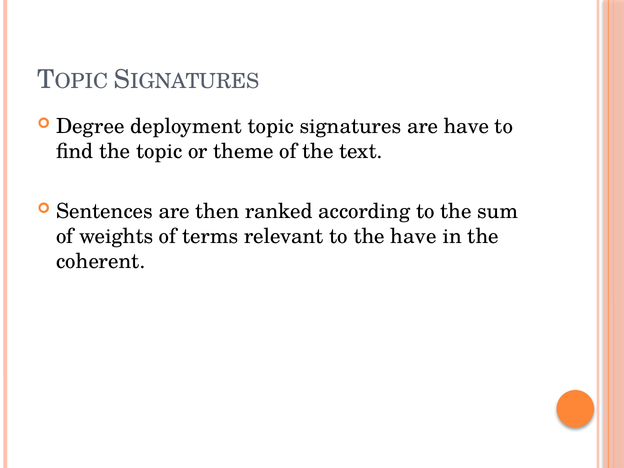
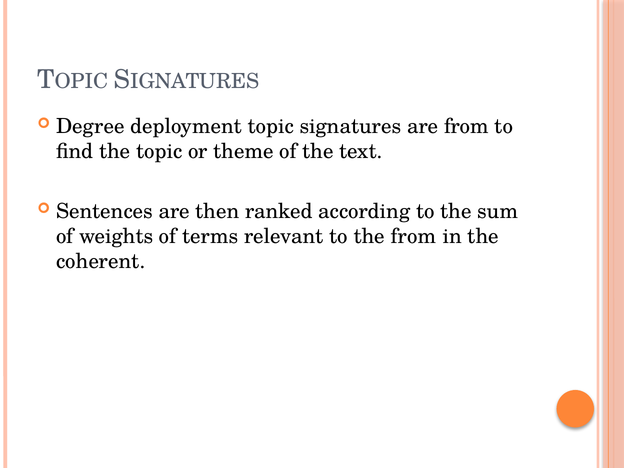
are have: have -> from
the have: have -> from
